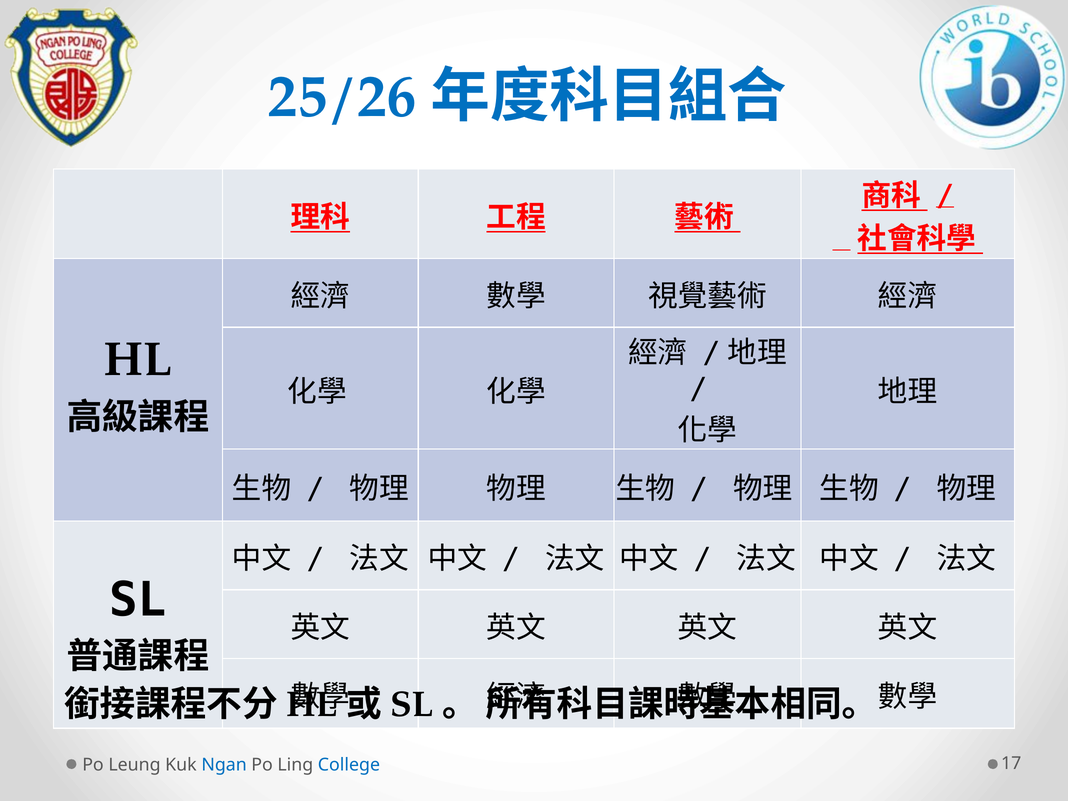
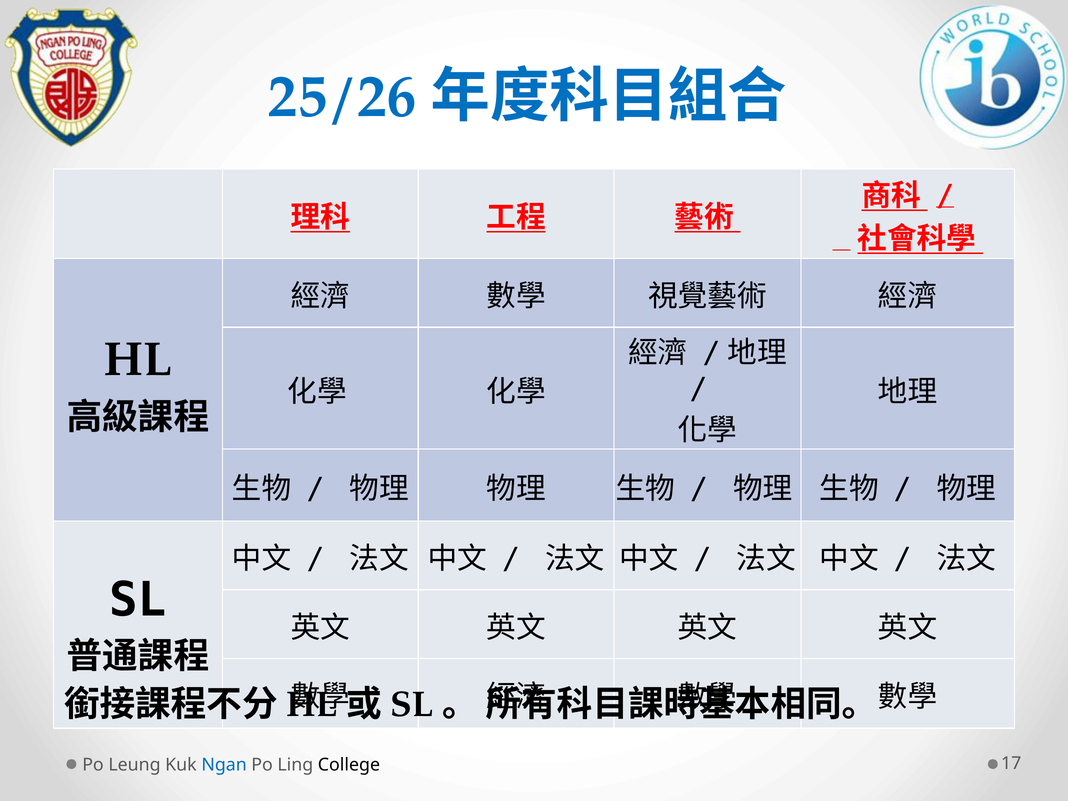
College colour: blue -> black
